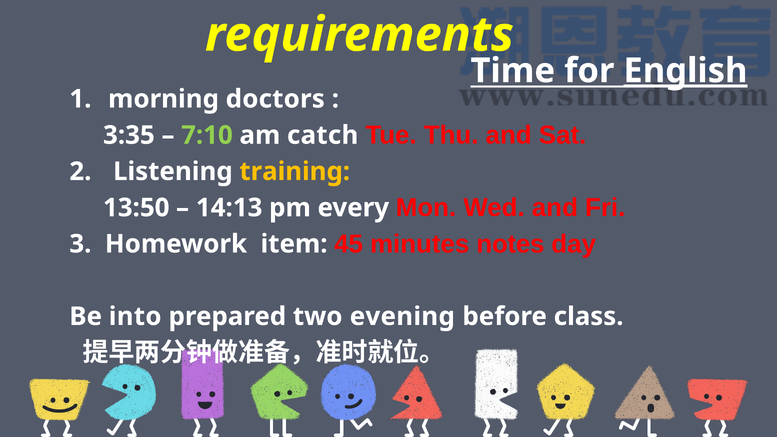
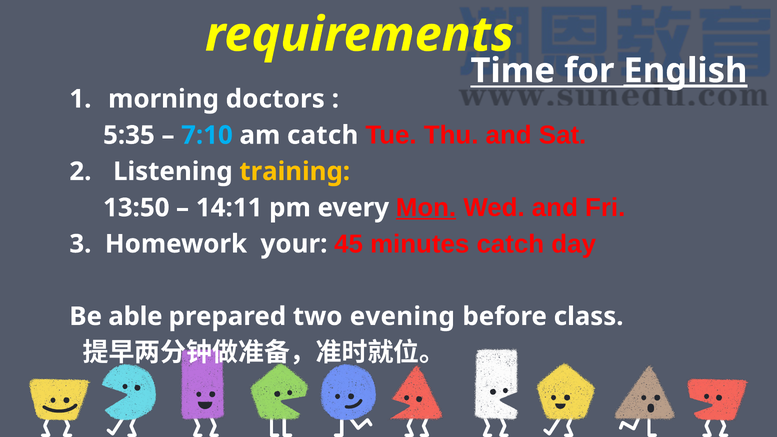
3:35: 3:35 -> 5:35
7:10 colour: light green -> light blue
14:13: 14:13 -> 14:11
Mon underline: none -> present
item: item -> your
minutes notes: notes -> catch
into: into -> able
